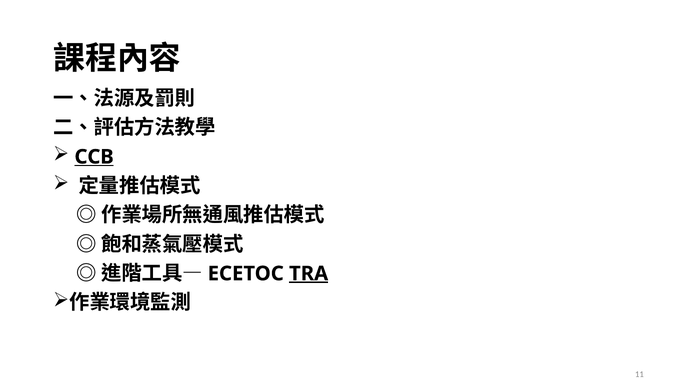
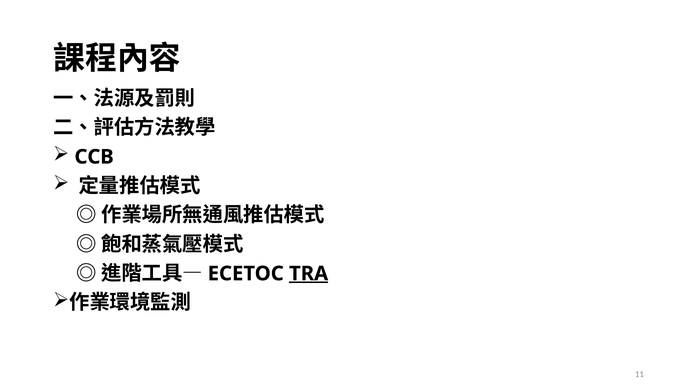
CCB underline: present -> none
